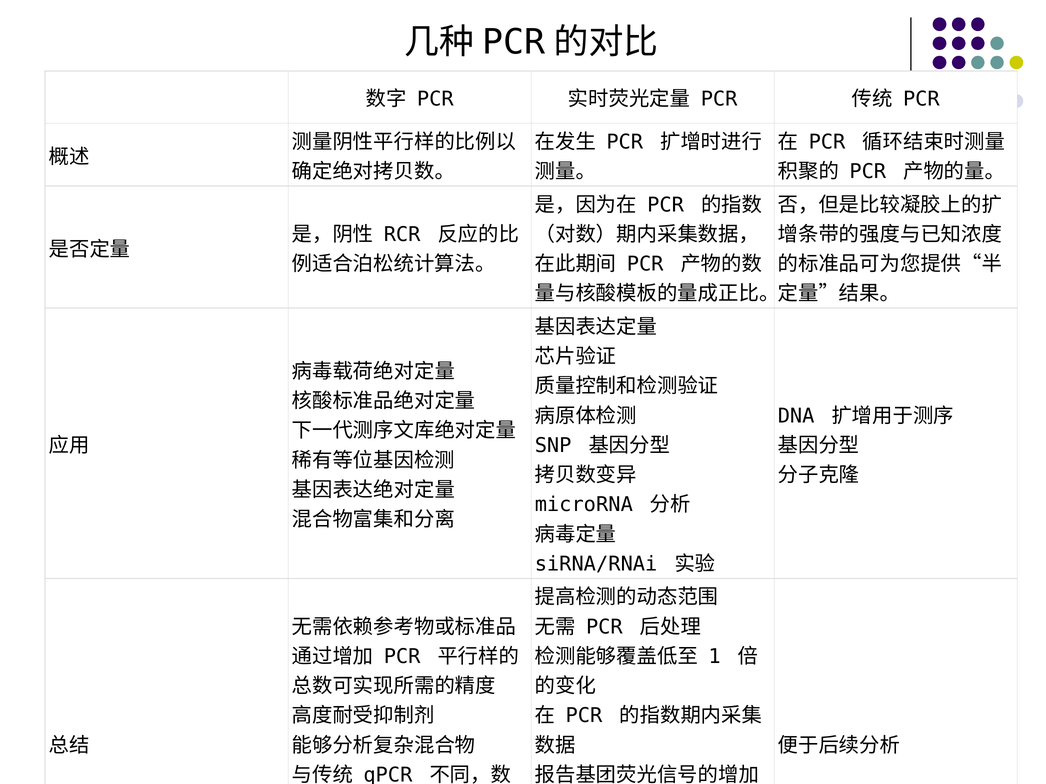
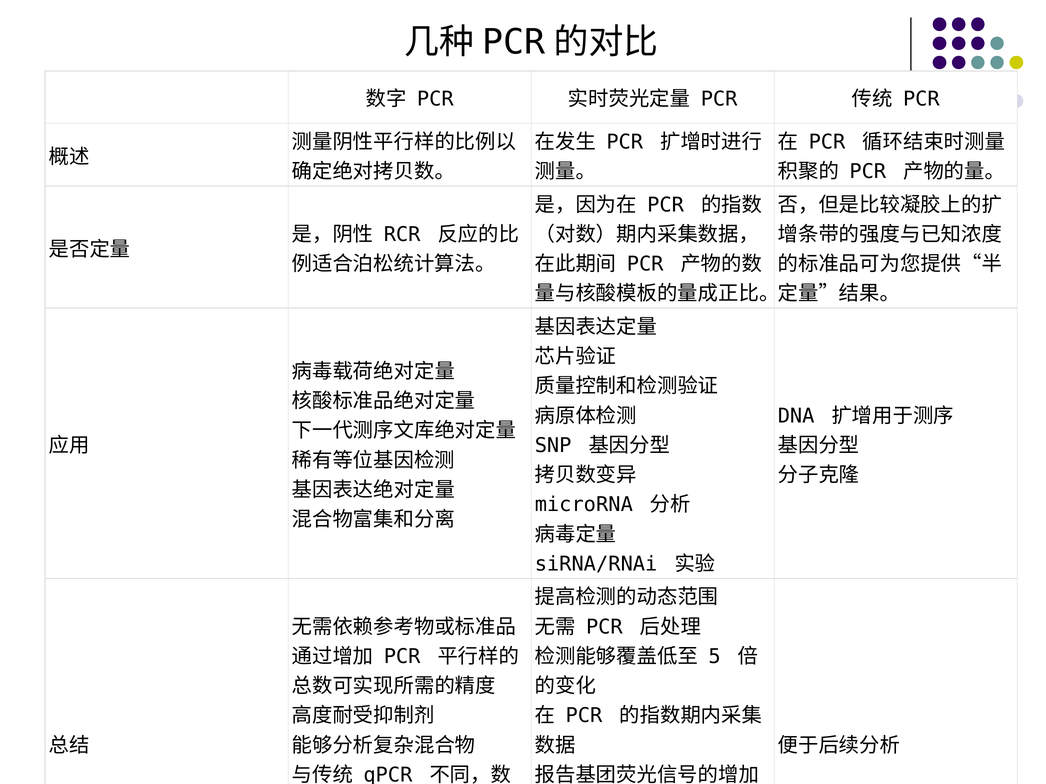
1: 1 -> 5
